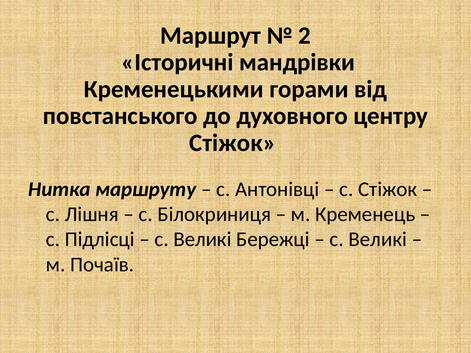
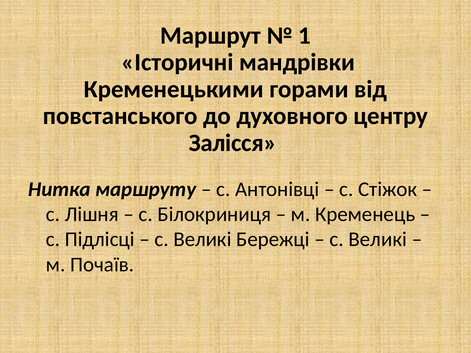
2: 2 -> 1
Стіжок at (233, 143): Стіжок -> Залісся
